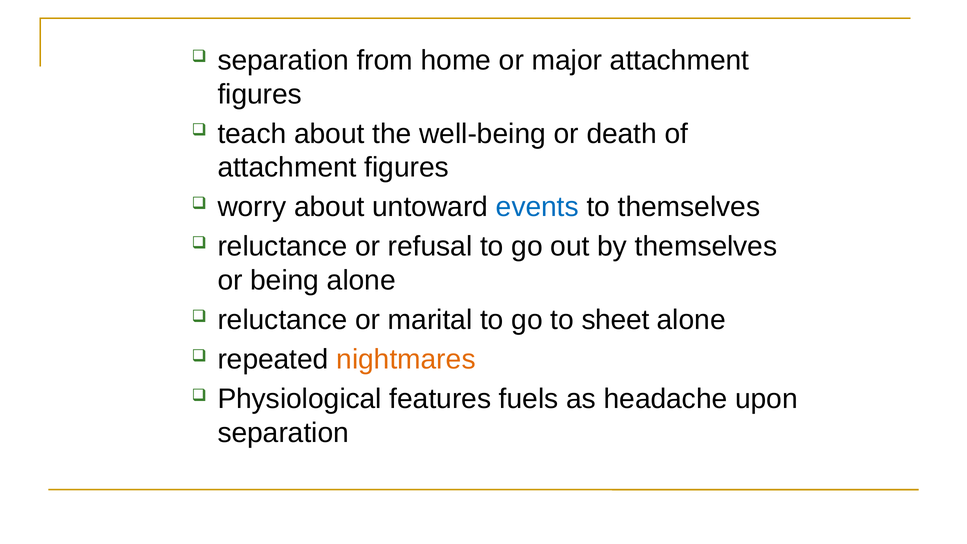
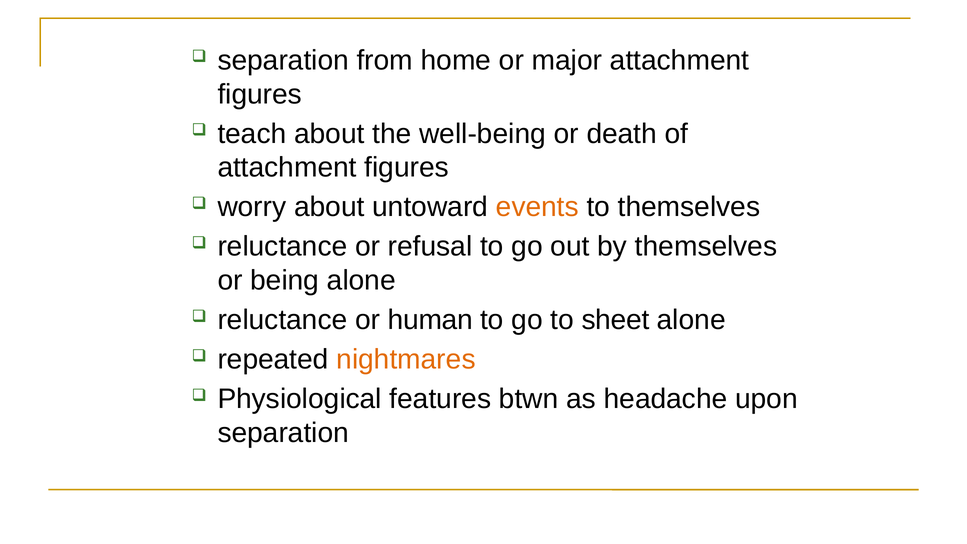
events colour: blue -> orange
marital: marital -> human
fuels: fuels -> btwn
